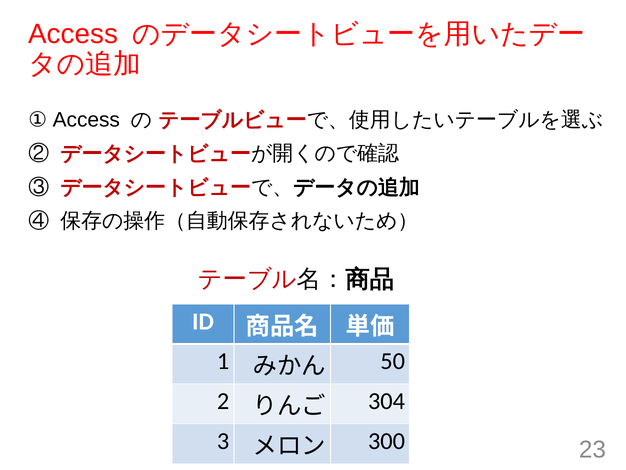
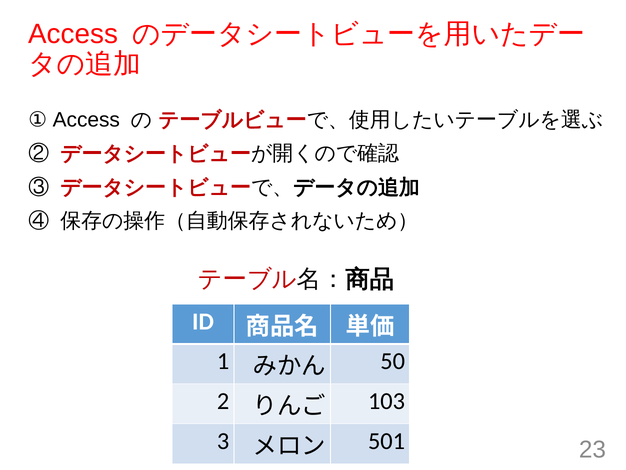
304: 304 -> 103
300: 300 -> 501
